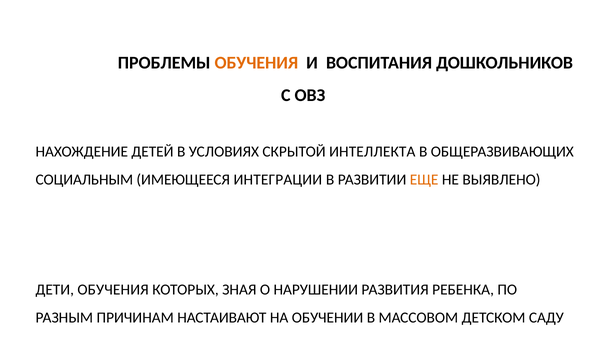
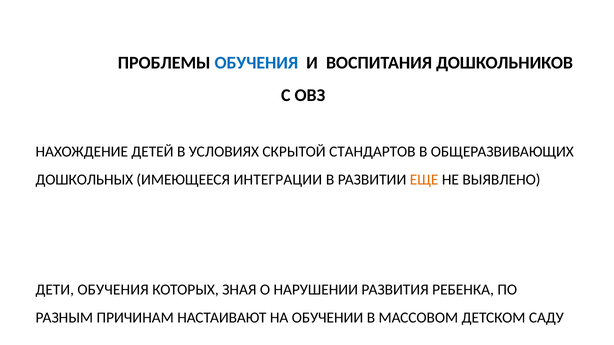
ОБУЧЕНИЯ at (256, 63) colour: orange -> blue
ИНТЕЛЛЕКТА: ИНТЕЛЛЕКТА -> СТАНДАРТОВ
СОЦИАЛЬНЫМ: СОЦИАЛЬНЫМ -> ДОШКОЛЬНЫХ
